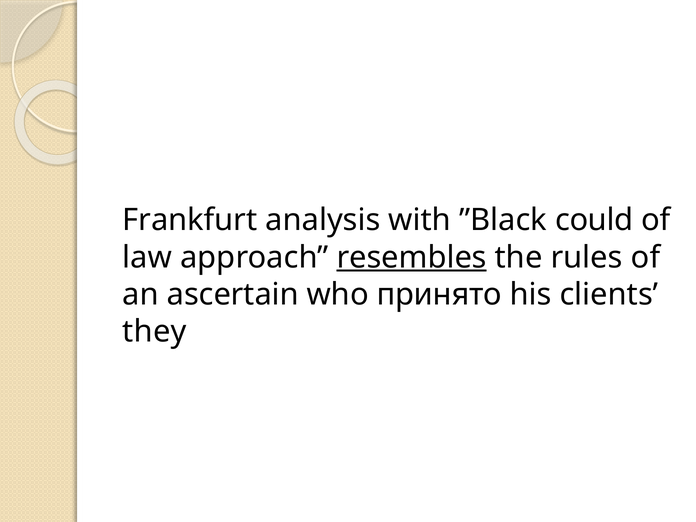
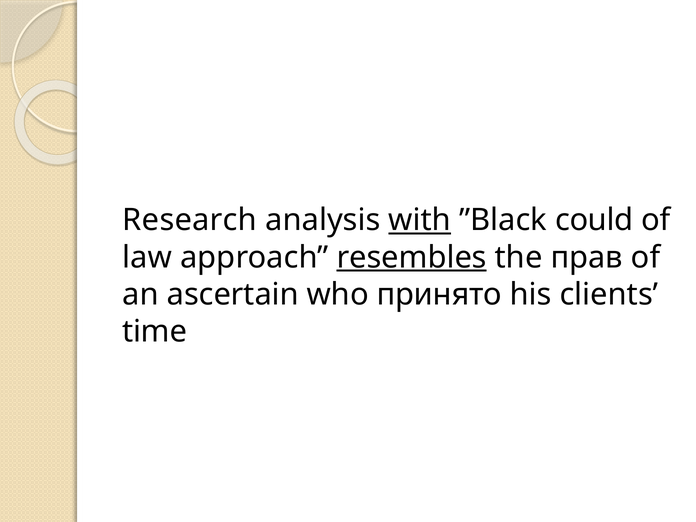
Frankfurt: Frankfurt -> Research
with underline: none -> present
rules: rules -> прав
they: they -> time
